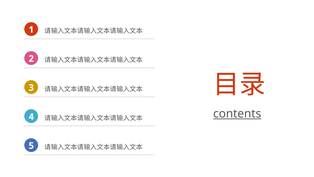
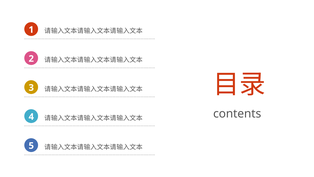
contents underline: present -> none
